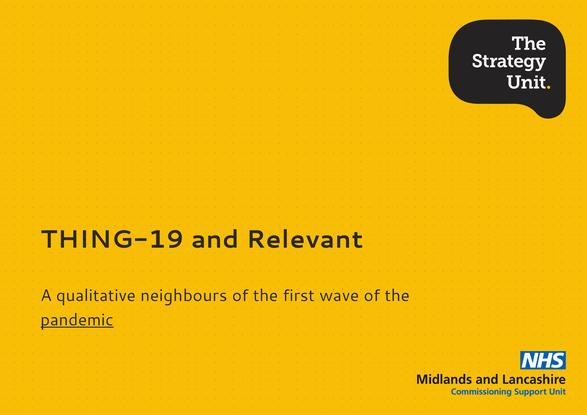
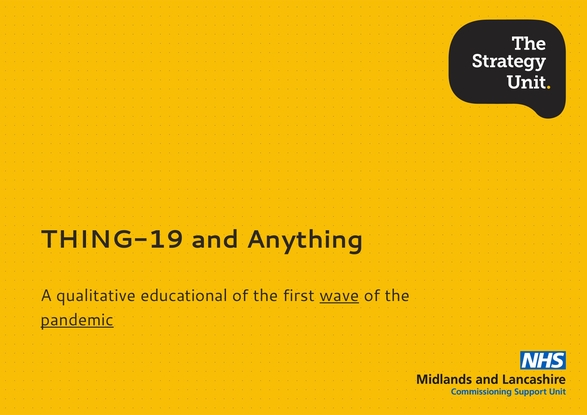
Relevant: Relevant -> Anything
neighbours: neighbours -> educational
wave underline: none -> present
